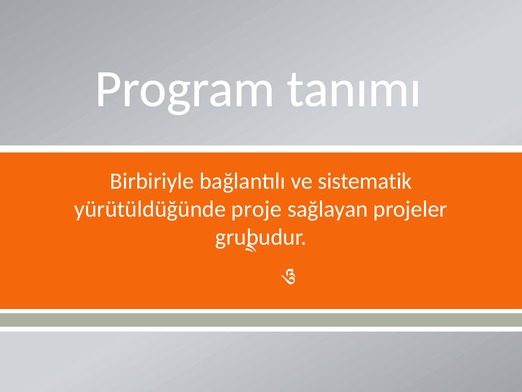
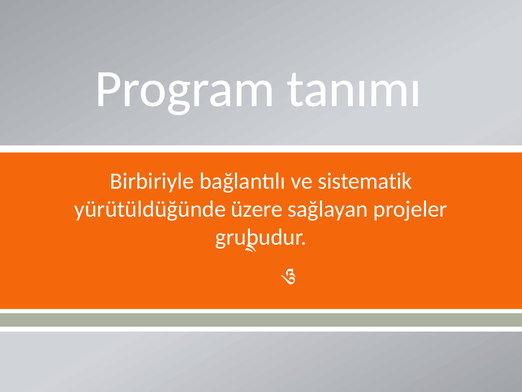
proje: proje -> üzere
